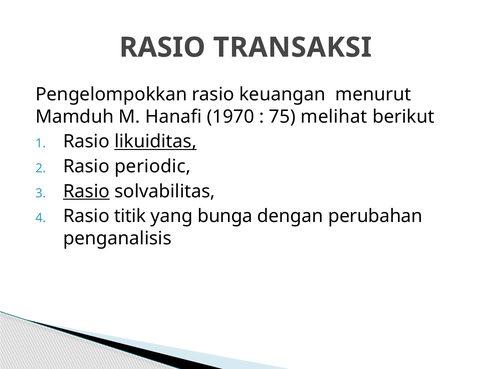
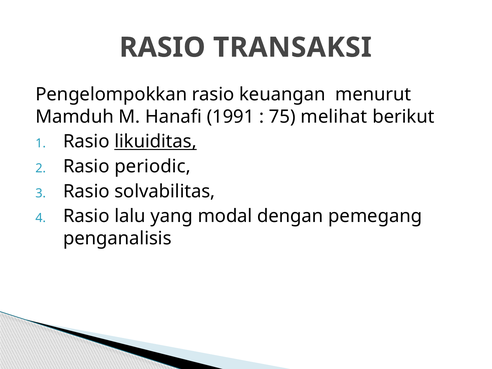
1970: 1970 -> 1991
Rasio at (86, 191) underline: present -> none
titik: titik -> lalu
bunga: bunga -> modal
perubahan: perubahan -> pemegang
